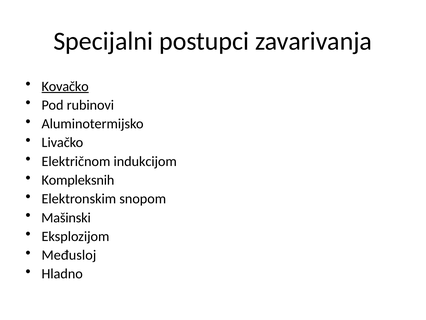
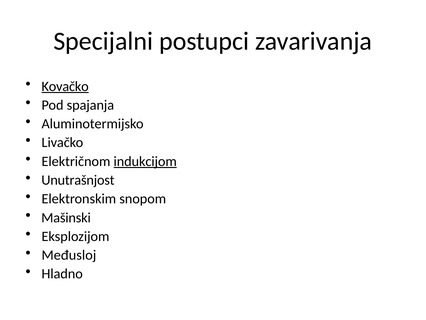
rubinovi: rubinovi -> spajanja
indukcijom underline: none -> present
Kompleksnih: Kompleksnih -> Unutrašnjost
